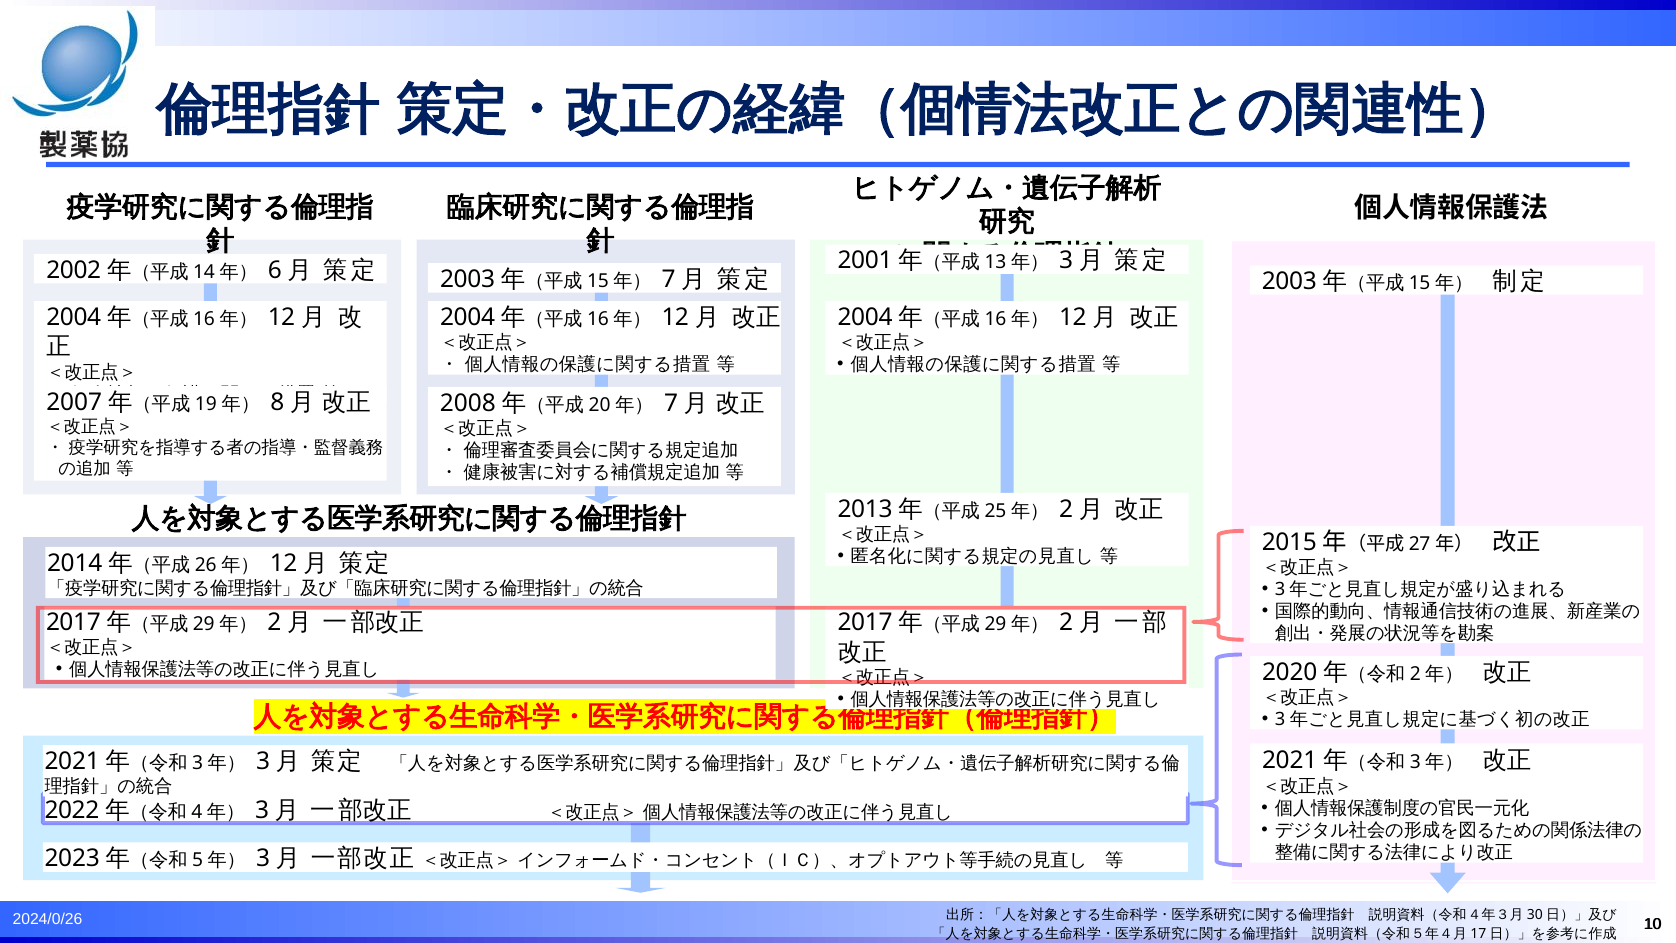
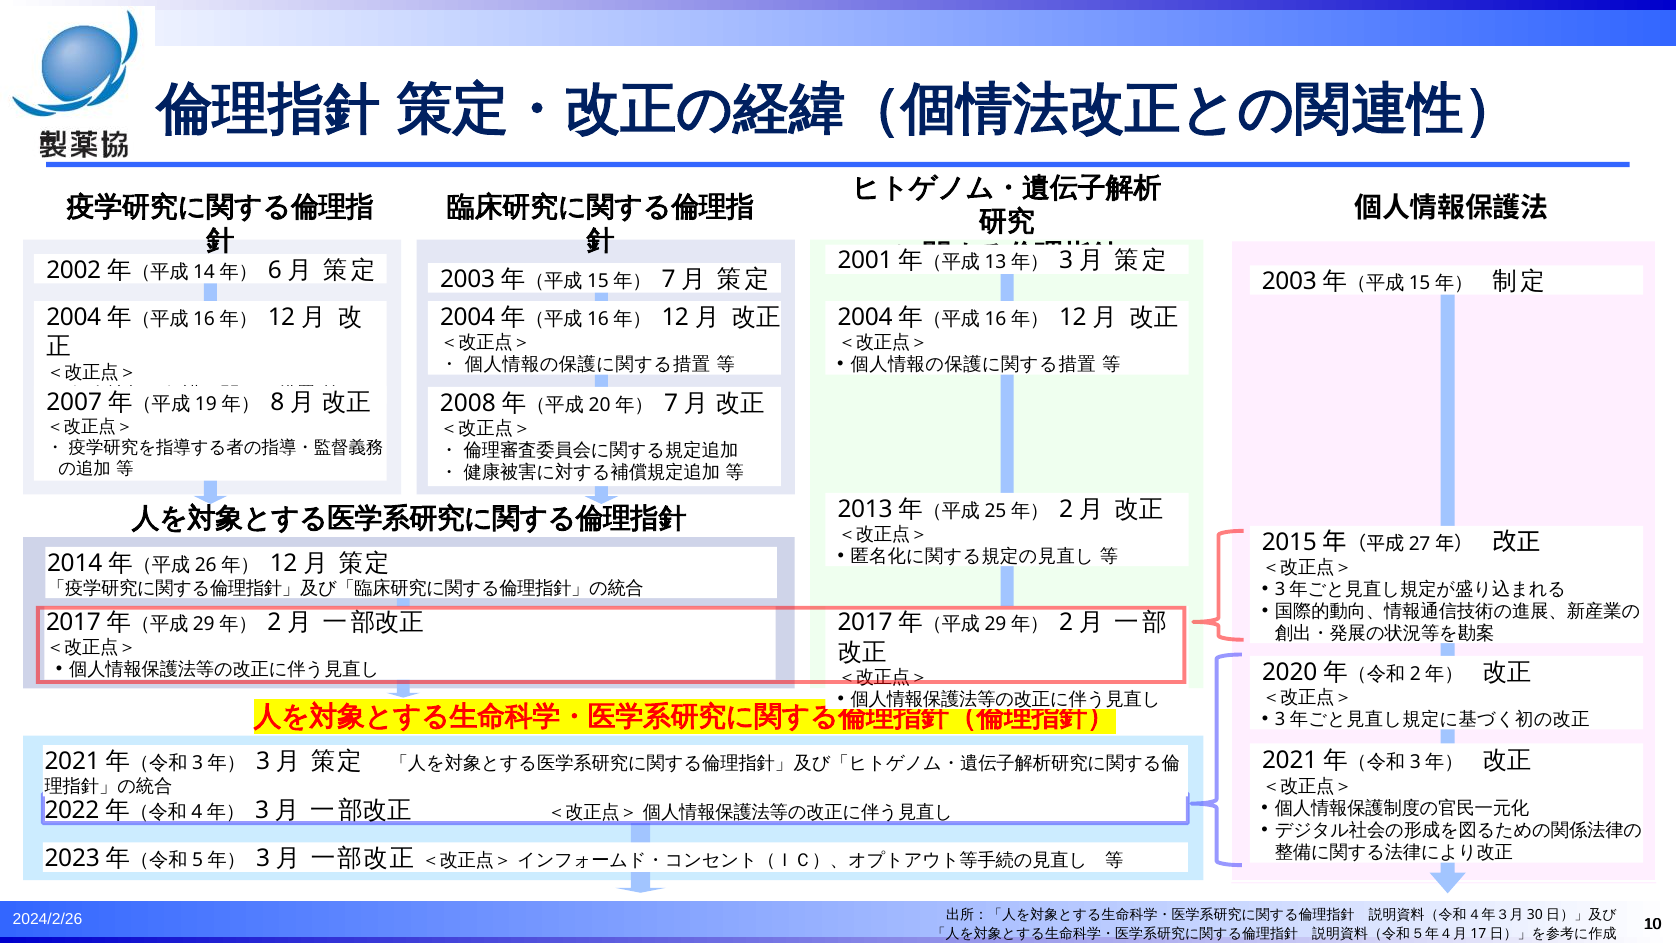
2024/0/26: 2024/0/26 -> 2024/2/26
